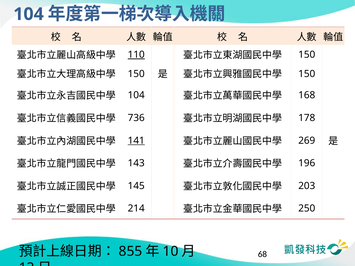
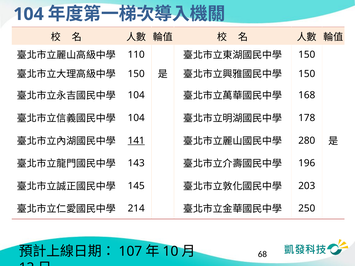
110 underline: present -> none
736 at (136, 118): 736 -> 104
269: 269 -> 280
855: 855 -> 107
